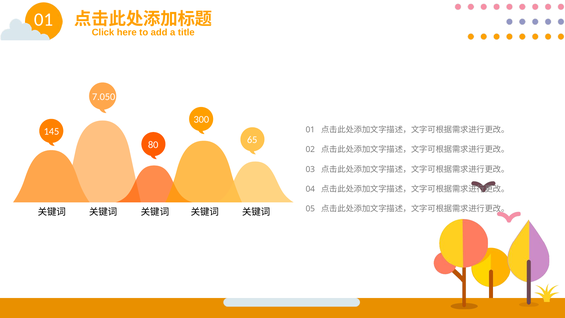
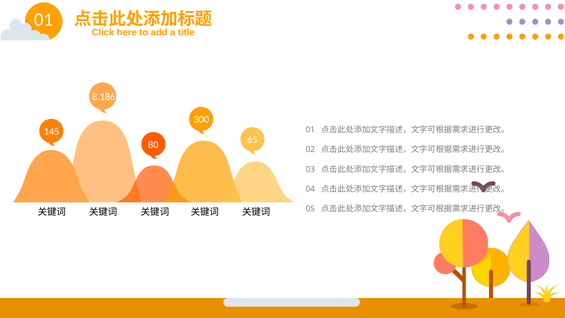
7.050: 7.050 -> 8.186
